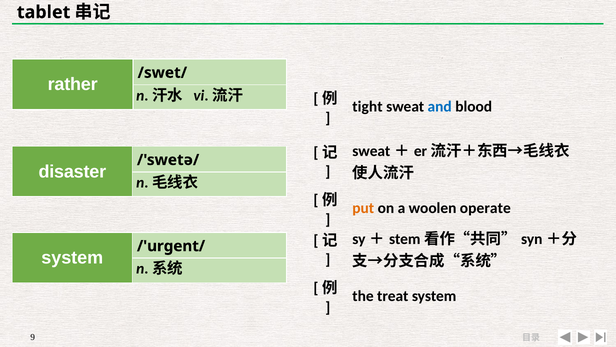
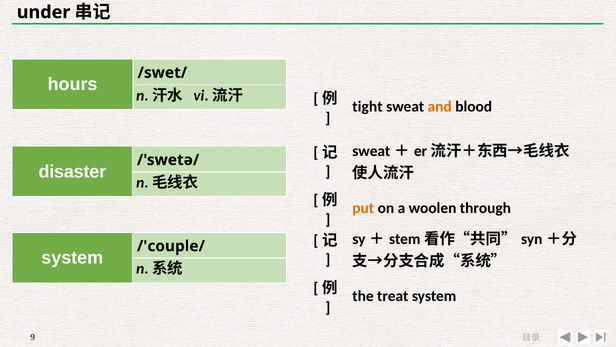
tablet: tablet -> under
rather: rather -> hours
and colour: blue -> orange
operate: operate -> through
/'urgent/: /'urgent/ -> /'couple/
